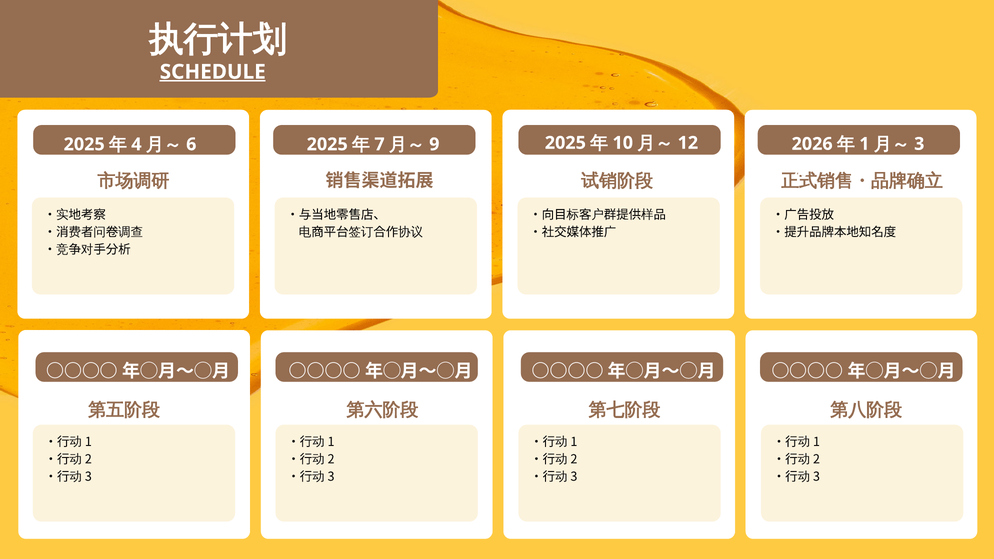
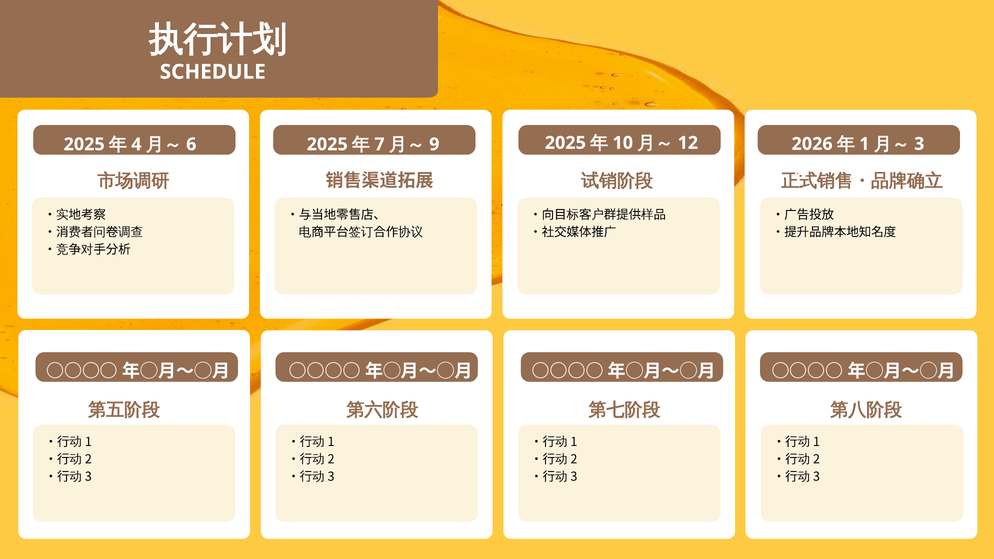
SCHEDULE underline: present -> none
